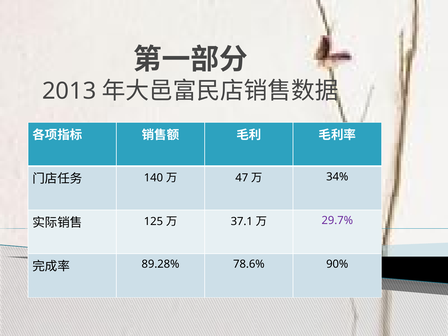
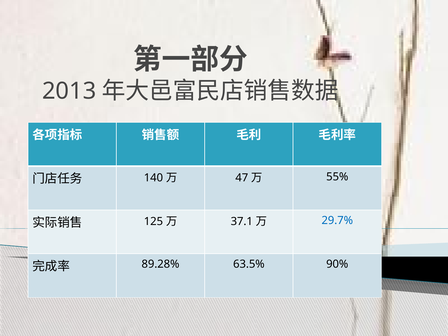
34%: 34% -> 55%
29.7% colour: purple -> blue
78.6%: 78.6% -> 63.5%
